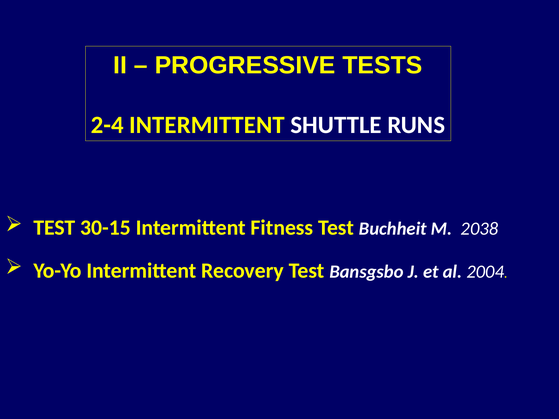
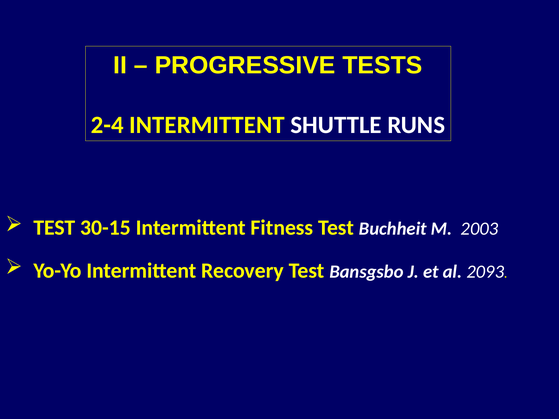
2038: 2038 -> 2003
2004: 2004 -> 2093
